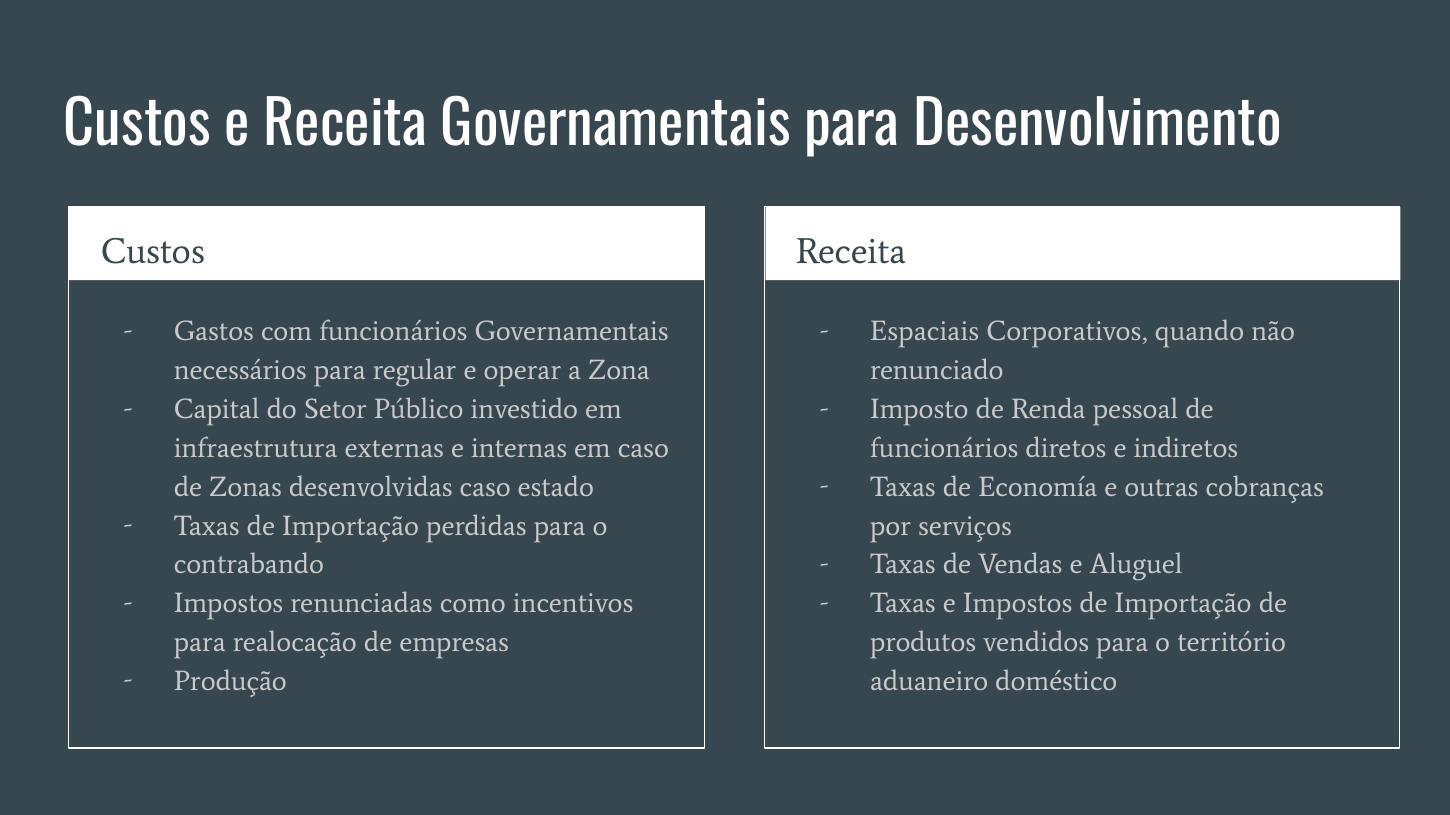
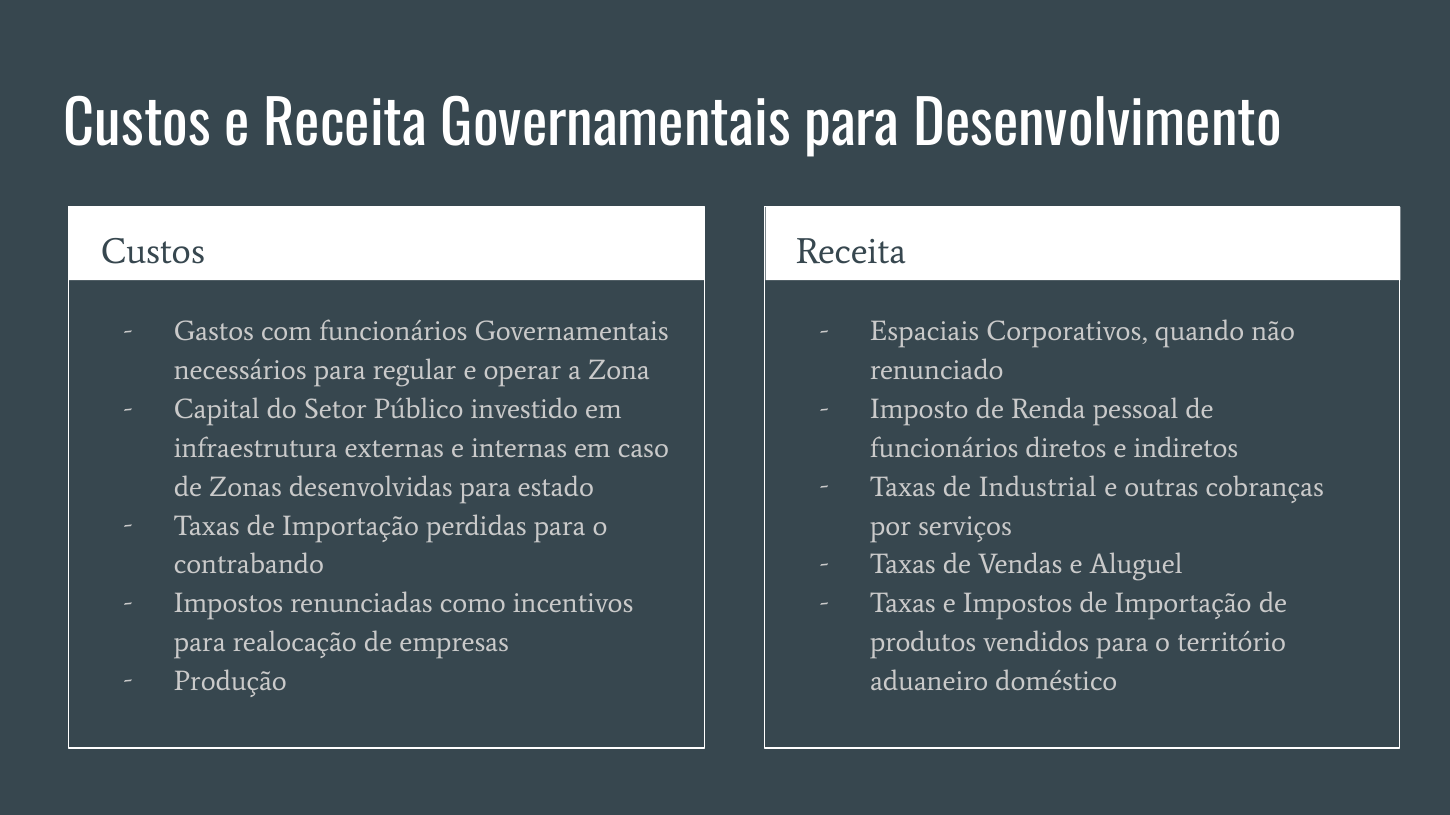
Economía: Economía -> Industrial
desenvolvidas caso: caso -> para
